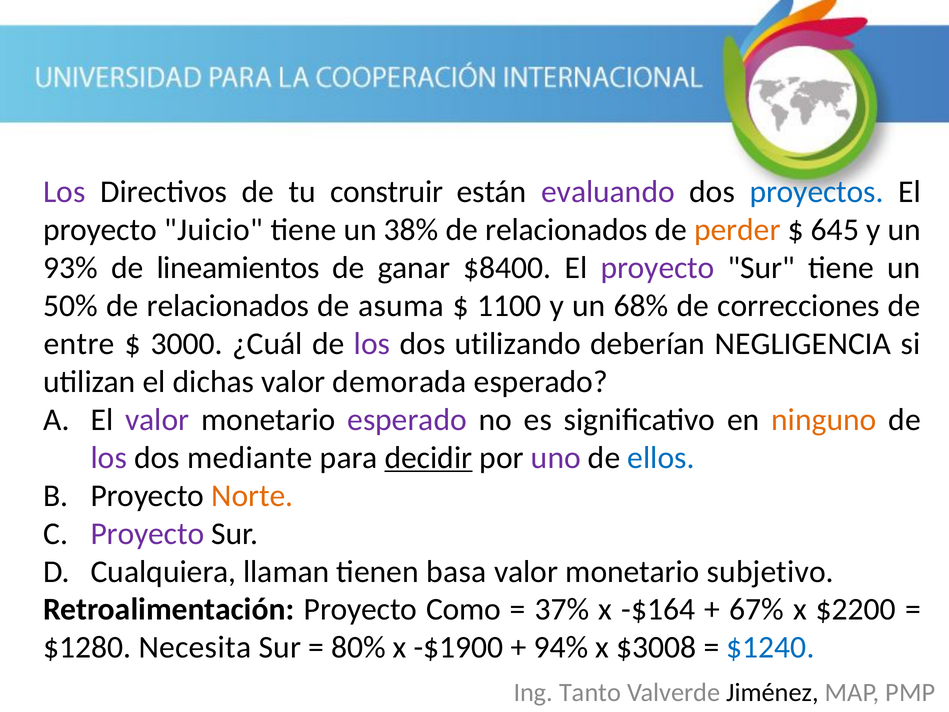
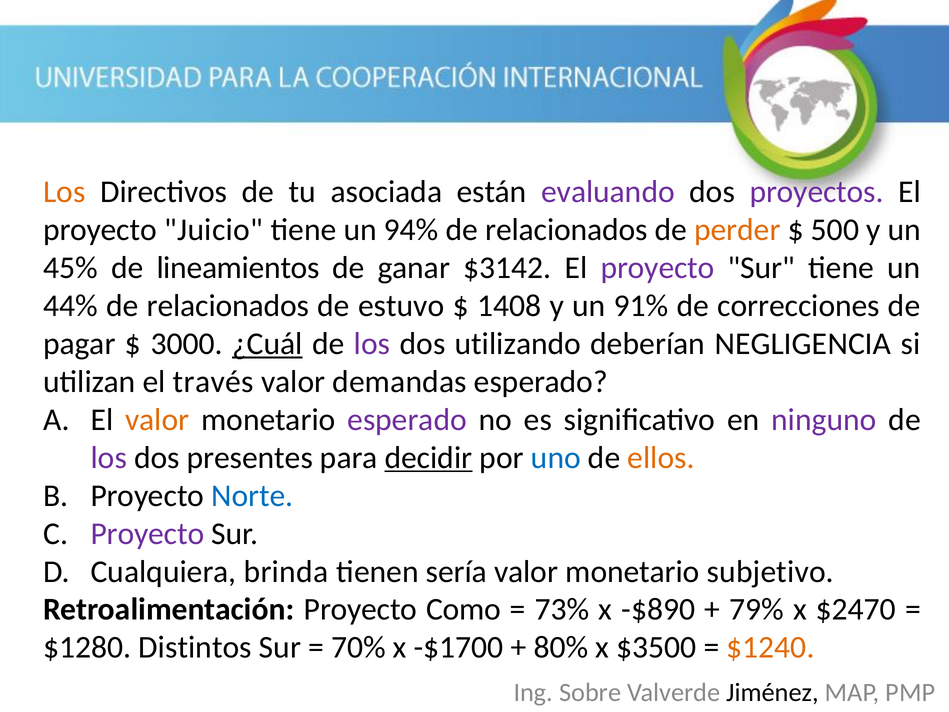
Los at (64, 192) colour: purple -> orange
construir: construir -> asociada
proyectos colour: blue -> purple
38%: 38% -> 94%
645: 645 -> 500
93%: 93% -> 45%
$8400: $8400 -> $3142
50%: 50% -> 44%
asuma: asuma -> estuvo
1100: 1100 -> 1408
68%: 68% -> 91%
entre: entre -> pagar
¿Cuál underline: none -> present
dichas: dichas -> través
demorada: demorada -> demandas
valor at (157, 420) colour: purple -> orange
ninguno colour: orange -> purple
mediante: mediante -> presentes
uno colour: purple -> blue
ellos colour: blue -> orange
Norte colour: orange -> blue
llaman: llaman -> brinda
basa: basa -> sería
37%: 37% -> 73%
-$164: -$164 -> -$890
67%: 67% -> 79%
$2200: $2200 -> $2470
Necesita: Necesita -> Distintos
80%: 80% -> 70%
-$1900: -$1900 -> -$1700
94%: 94% -> 80%
$3008: $3008 -> $3500
$1240 colour: blue -> orange
Tanto: Tanto -> Sobre
